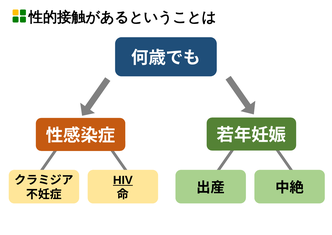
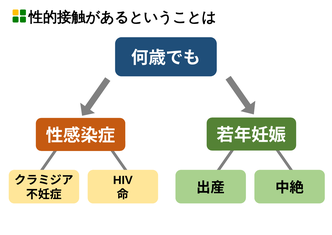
HIV underline: present -> none
